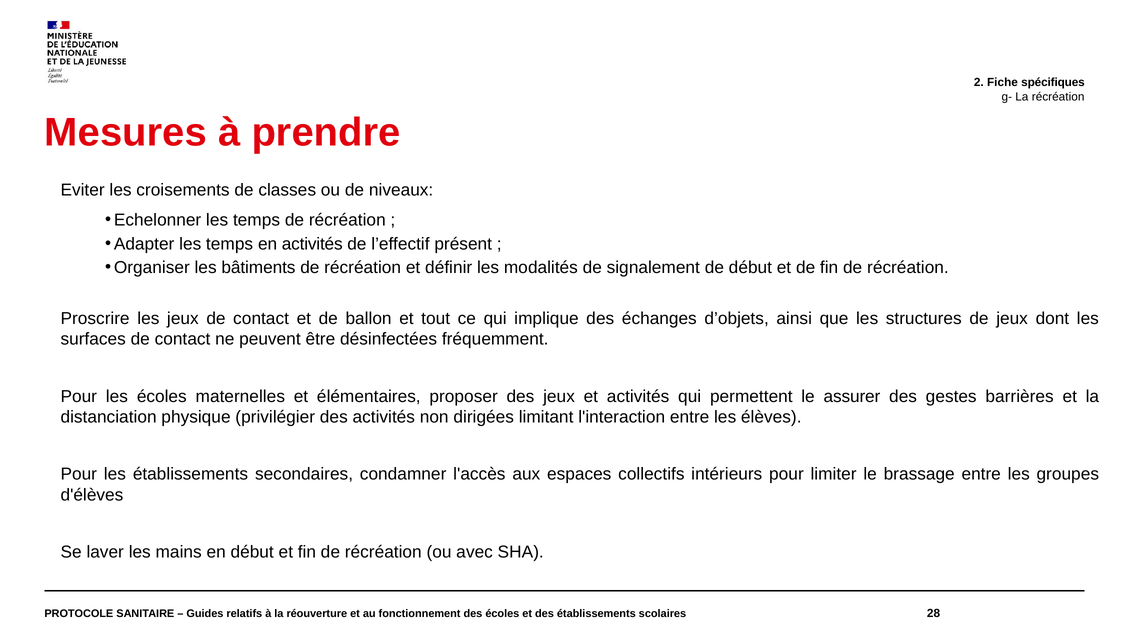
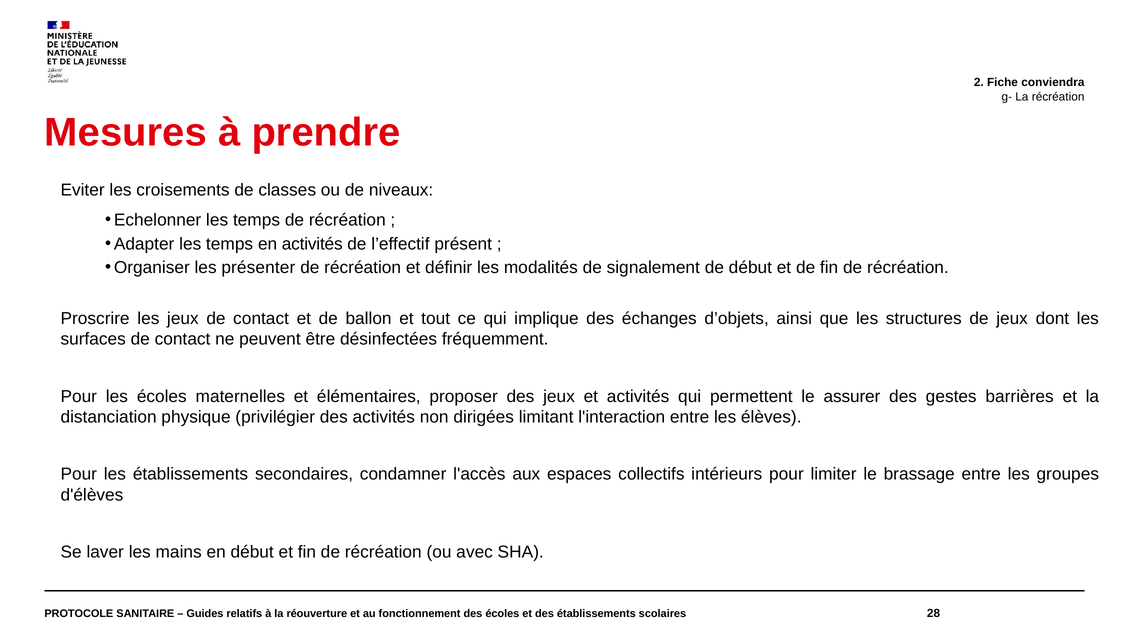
spécifiques: spécifiques -> conviendra
bâtiments: bâtiments -> présenter
